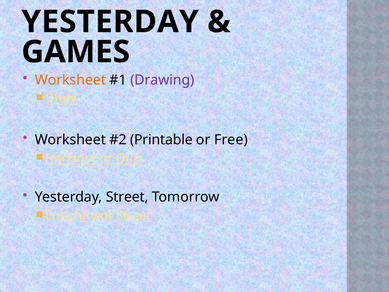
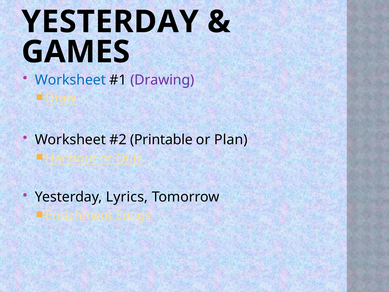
Worksheet at (70, 80) colour: orange -> blue
Free: Free -> Plan
Yesterday Street: Street -> Lyrics
Street at (133, 215): Street -> Songs
